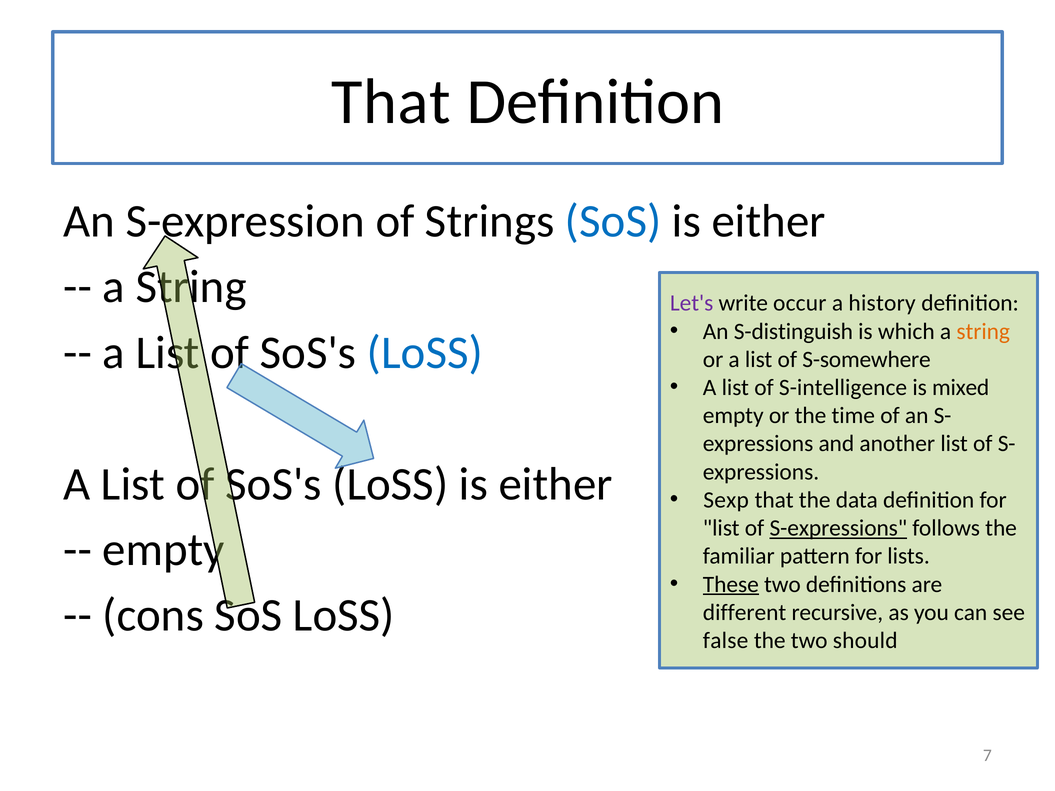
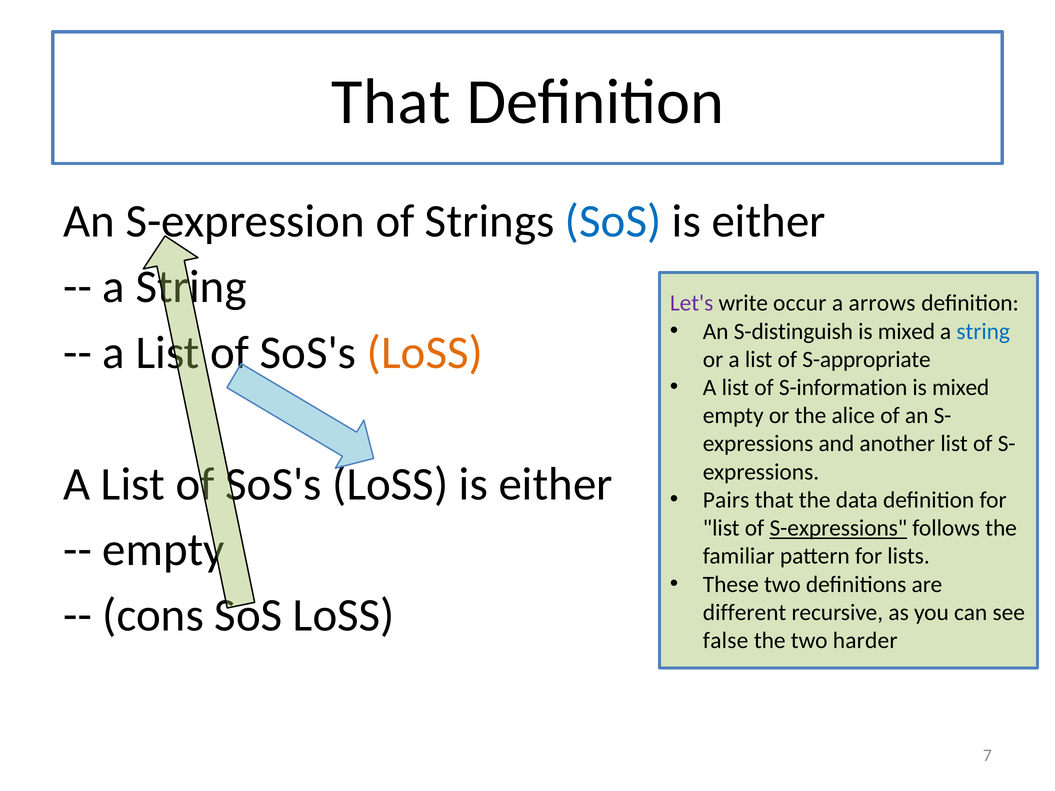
history: history -> arrows
which at (906, 331): which -> mixed
string at (983, 331) colour: orange -> blue
LoSS at (425, 353) colour: blue -> orange
S-somewhere: S-somewhere -> S-appropriate
S-intelligence: S-intelligence -> S-information
time: time -> alice
Sexp: Sexp -> Pairs
These underline: present -> none
should: should -> harder
